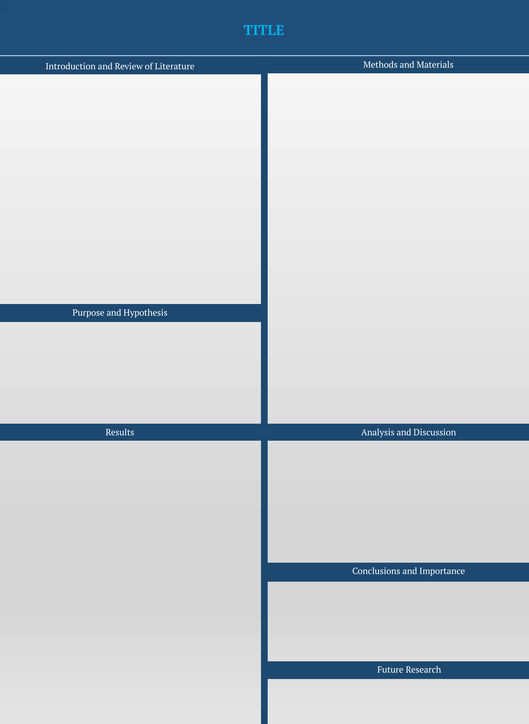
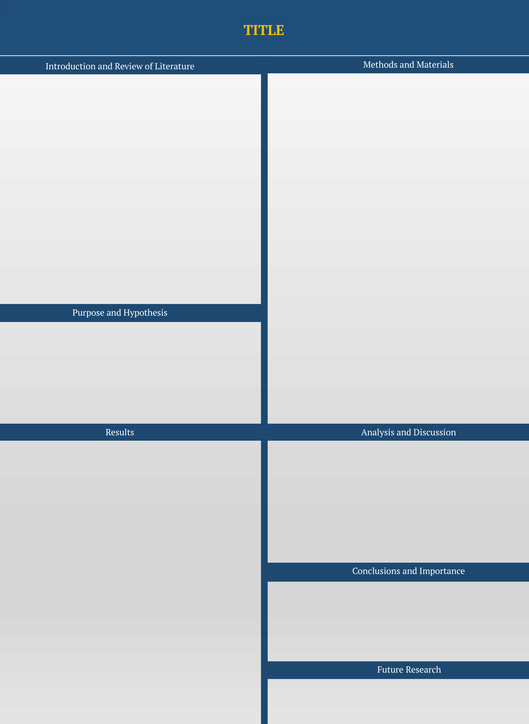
TITLE colour: light blue -> yellow
